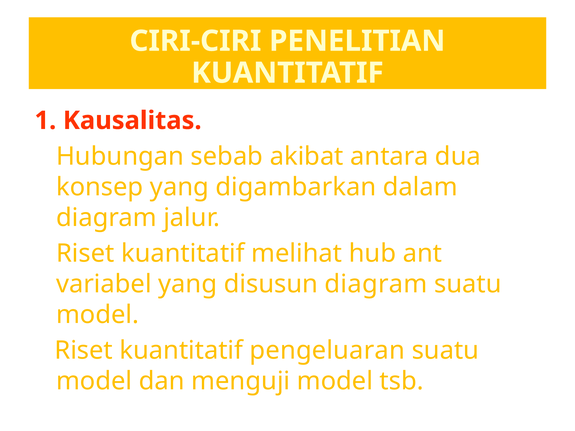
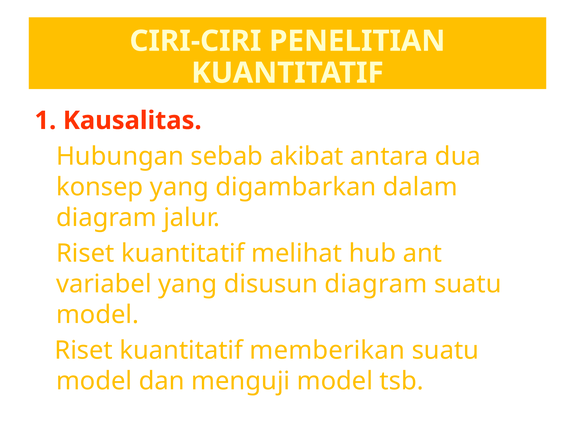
pengeluaran: pengeluaran -> memberikan
